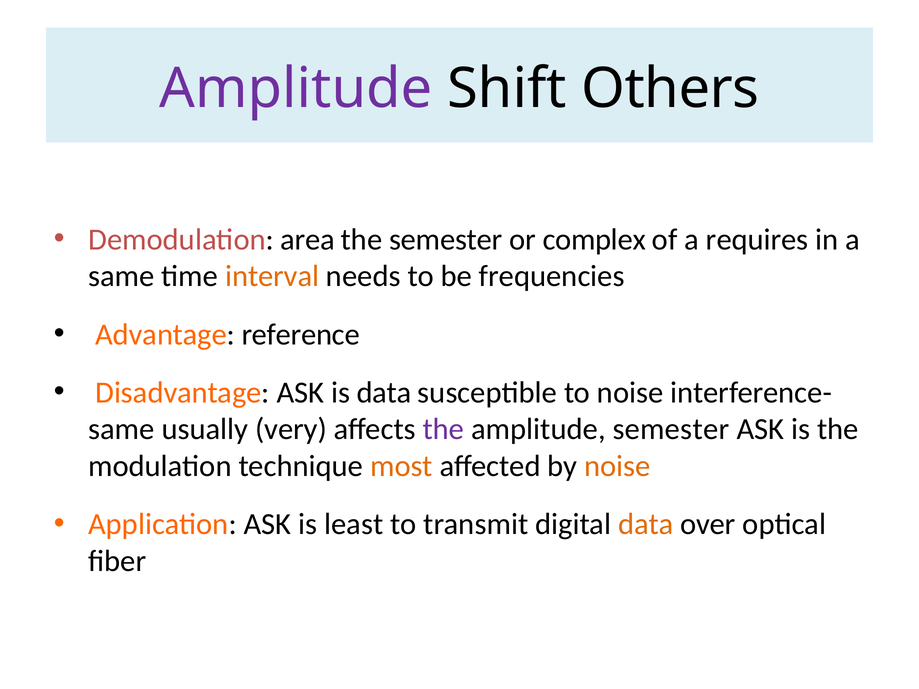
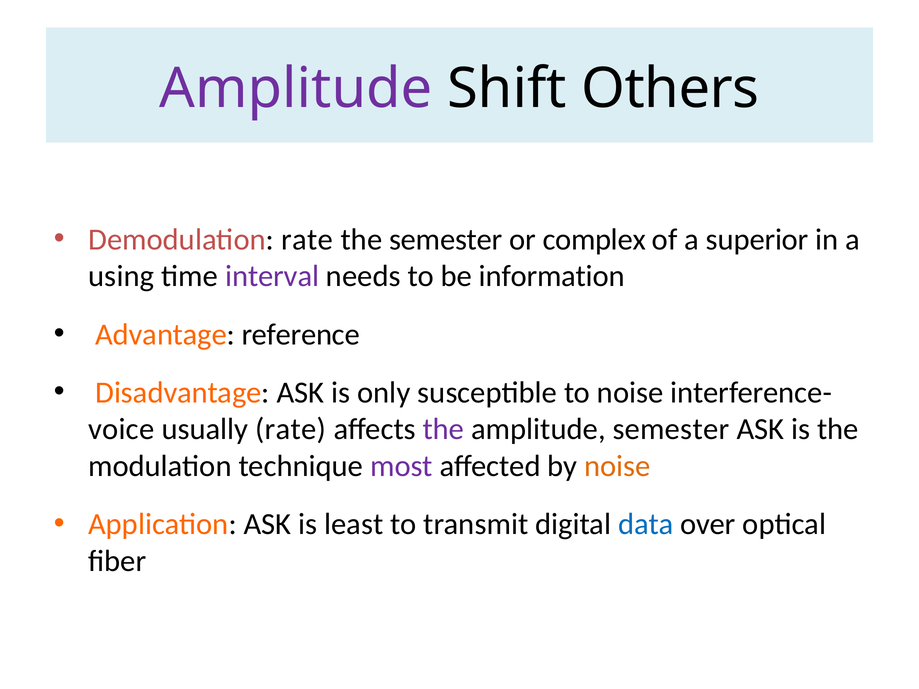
Demodulation area: area -> rate
requires: requires -> superior
same at (121, 276): same -> using
interval colour: orange -> purple
frequencies: frequencies -> information
is data: data -> only
same at (121, 429): same -> voice
usually very: very -> rate
most colour: orange -> purple
data at (646, 524) colour: orange -> blue
